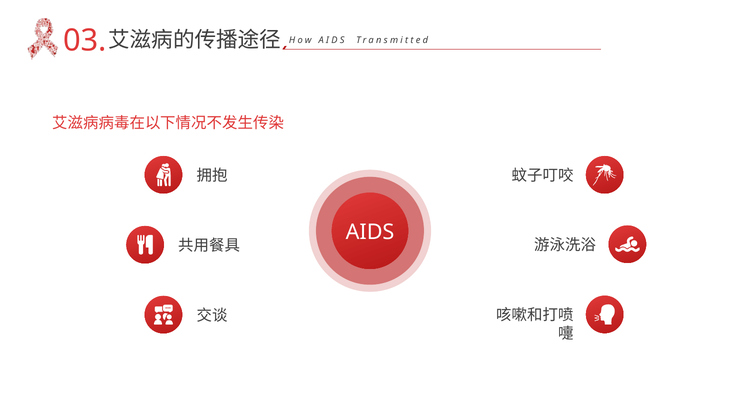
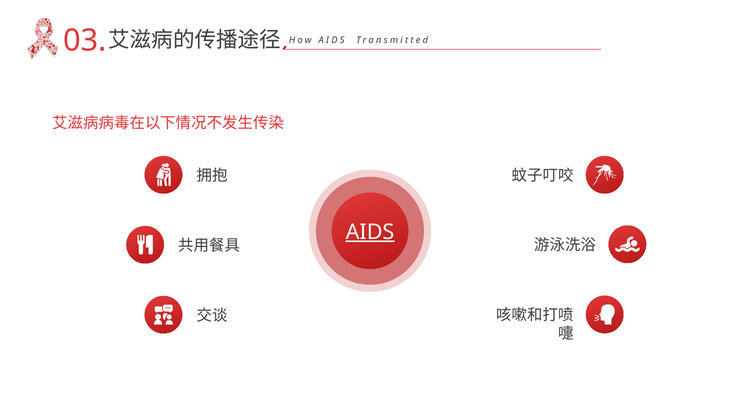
AIDS underline: none -> present
